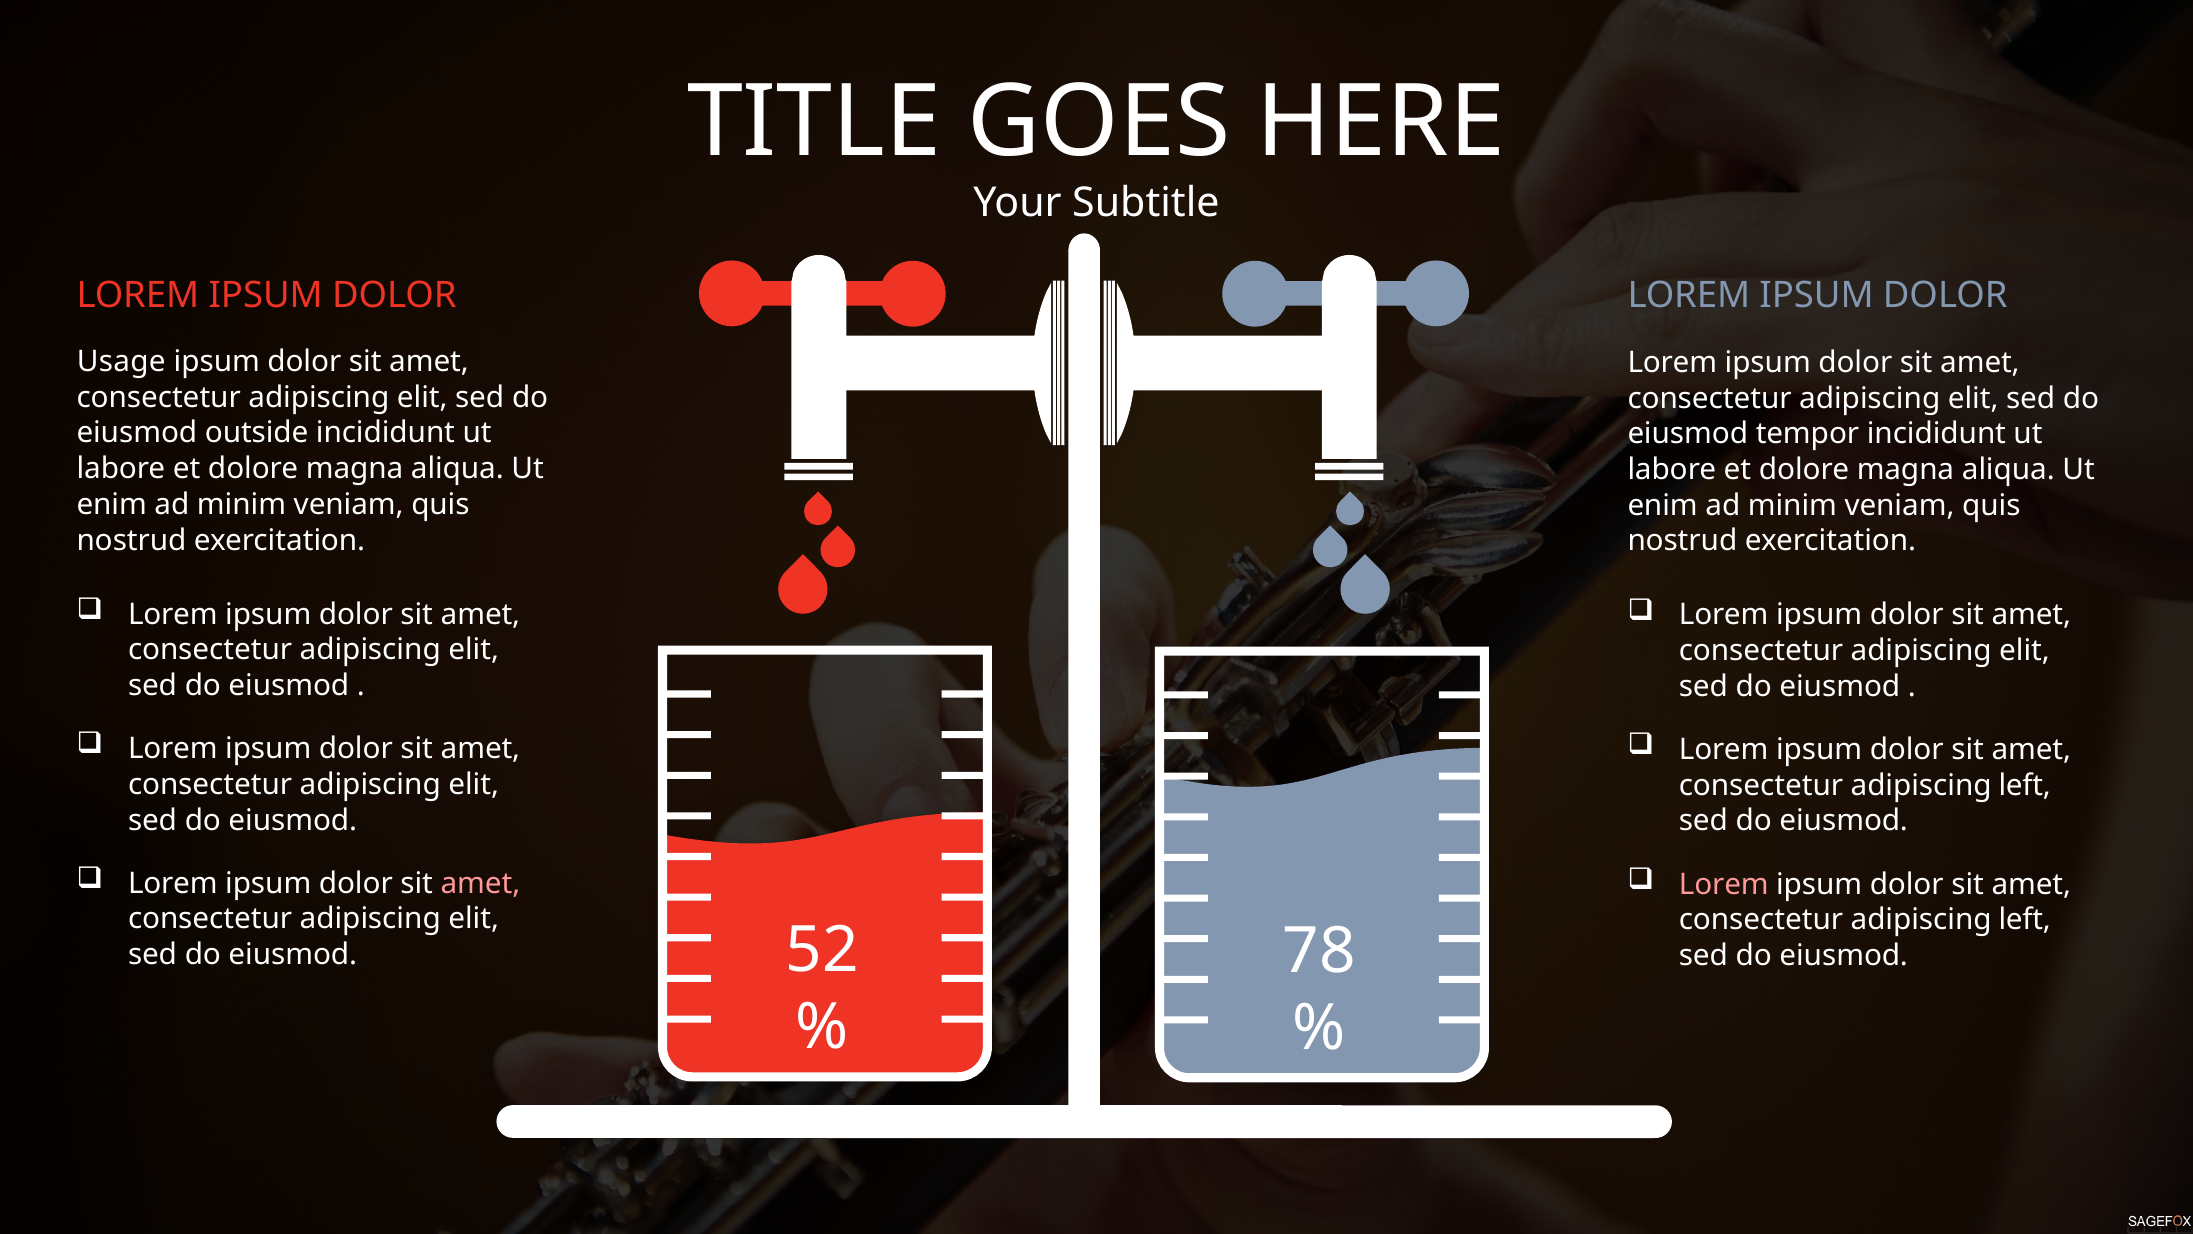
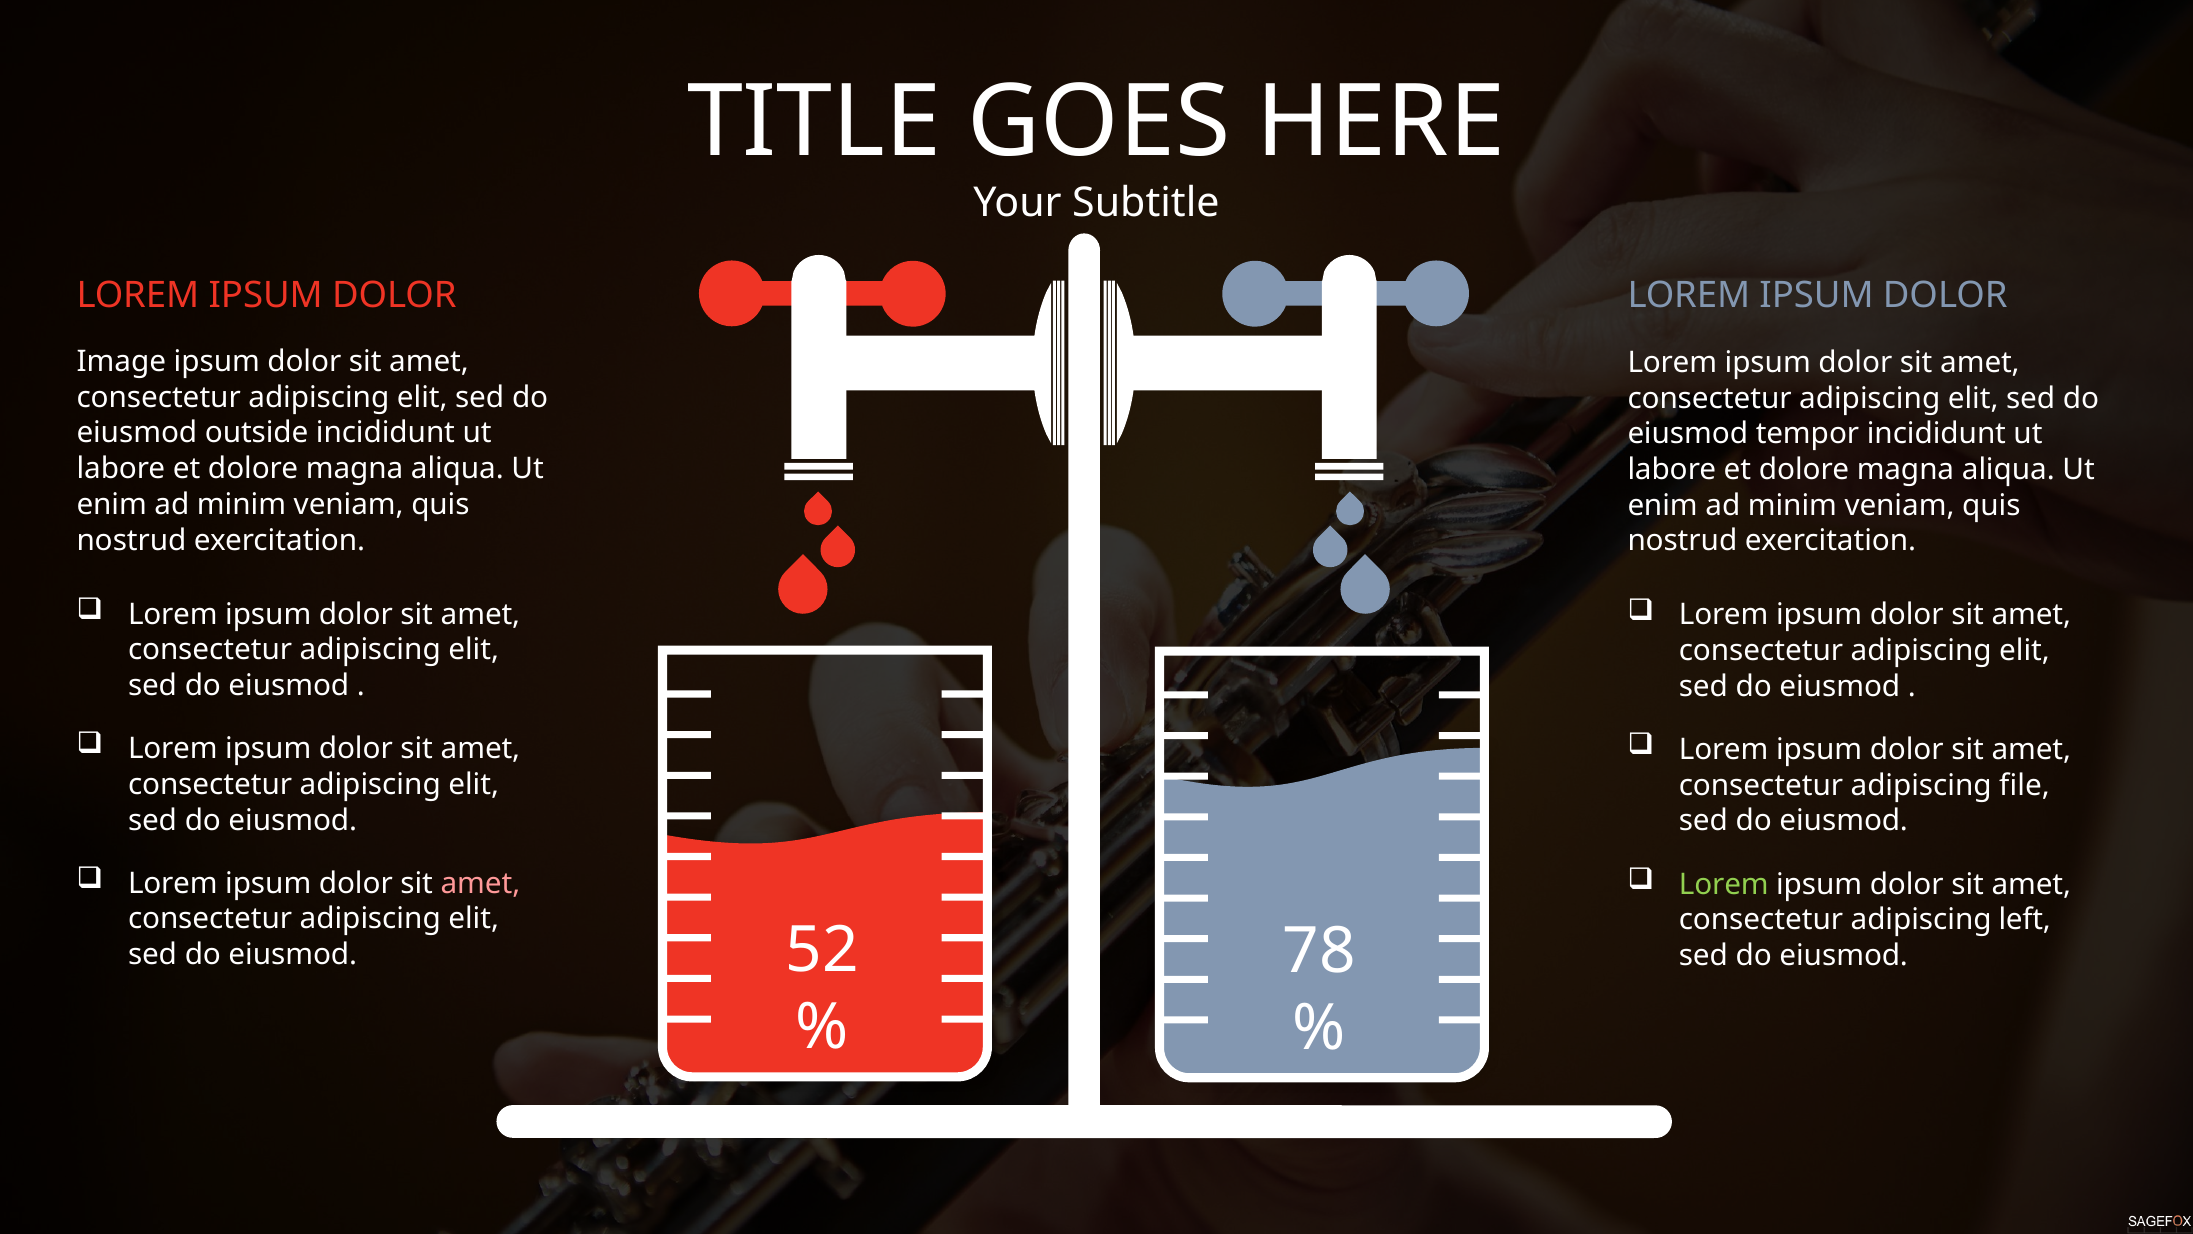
Usage: Usage -> Image
left at (2025, 785): left -> file
Lorem at (1724, 884) colour: pink -> light green
